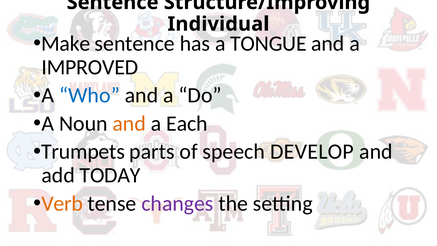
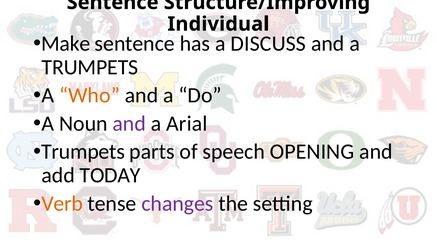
TONGUE: TONGUE -> DISCUSS
IMPROVED at (90, 67): IMPROVED -> TRUMPETS
Who colour: blue -> orange
and at (129, 123) colour: orange -> purple
Each: Each -> Arial
DEVELOP: DEVELOP -> OPENING
